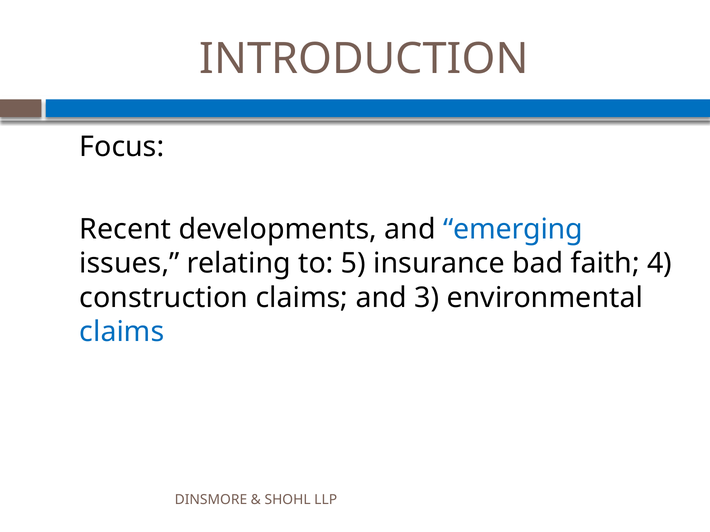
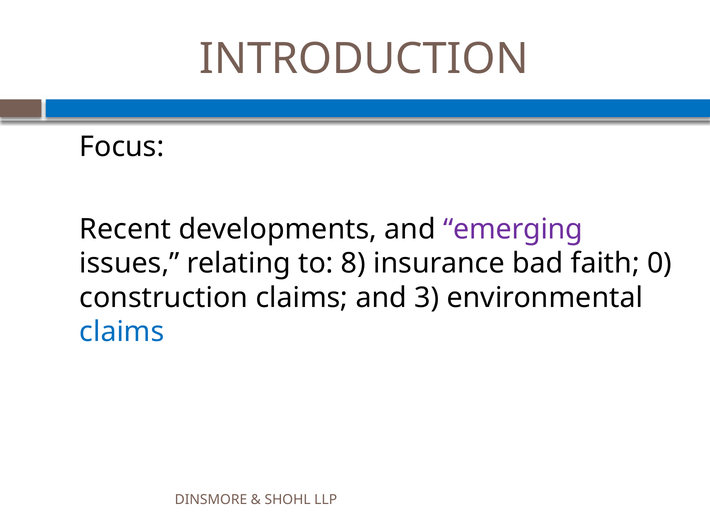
emerging colour: blue -> purple
5: 5 -> 8
4: 4 -> 0
